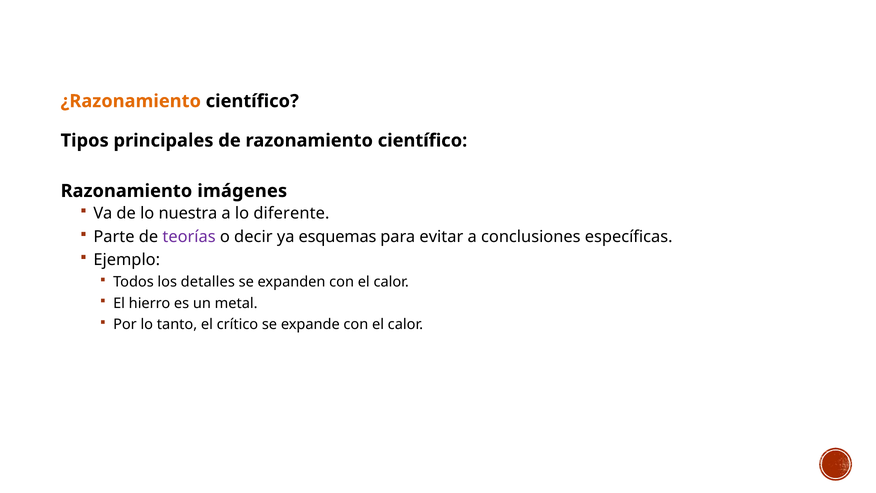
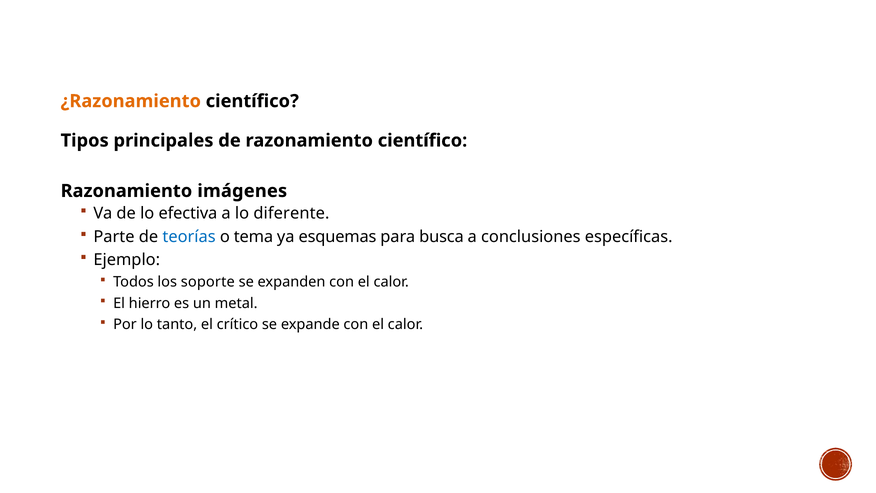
nuestra: nuestra -> efectiva
teorías colour: purple -> blue
decir: decir -> tema
evitar: evitar -> busca
detalles: detalles -> soporte
